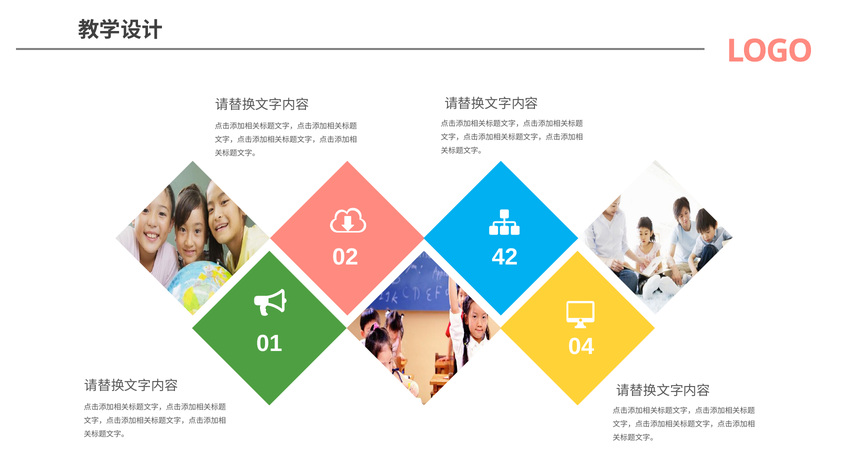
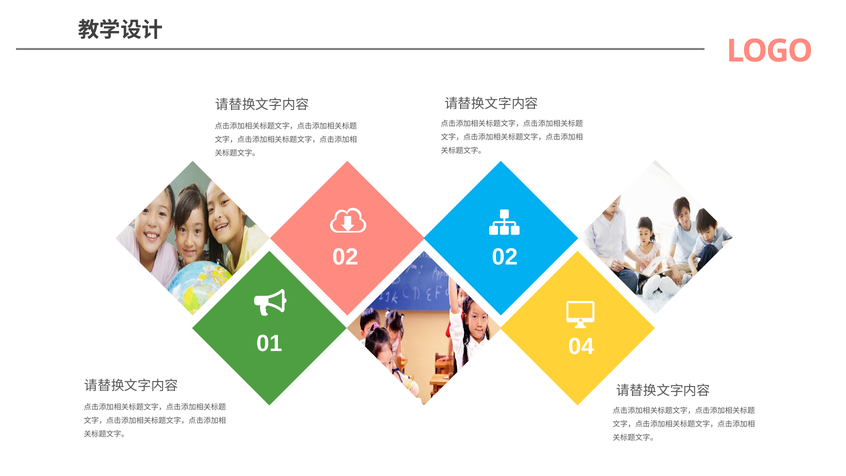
02 42: 42 -> 02
